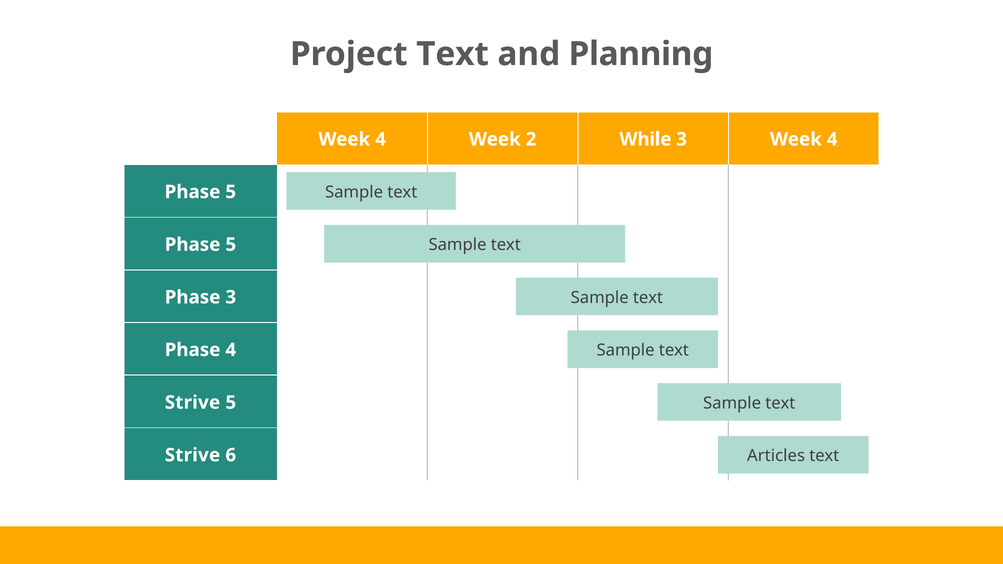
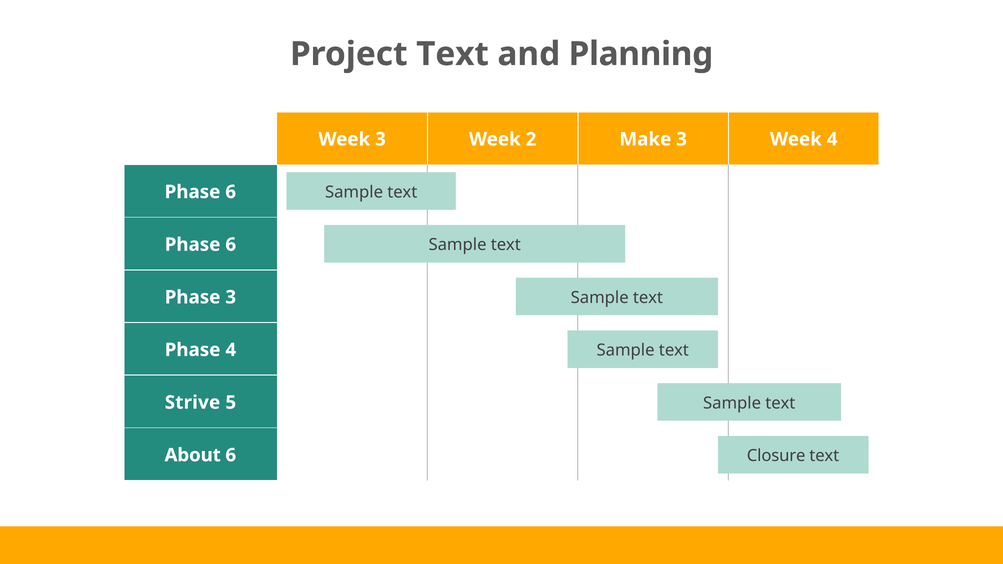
4 at (380, 139): 4 -> 3
While: While -> Make
5 at (231, 192): 5 -> 6
5 at (231, 245): 5 -> 6
Articles: Articles -> Closure
Strive at (192, 455): Strive -> About
